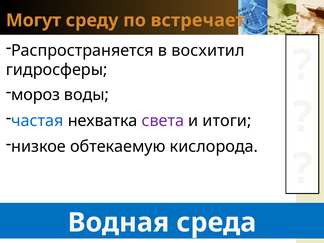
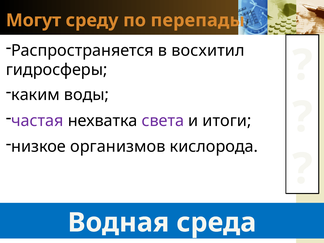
встречает: встречает -> перепады
мороз: мороз -> каким
частая colour: blue -> purple
обтекаемую: обтекаемую -> организмов
